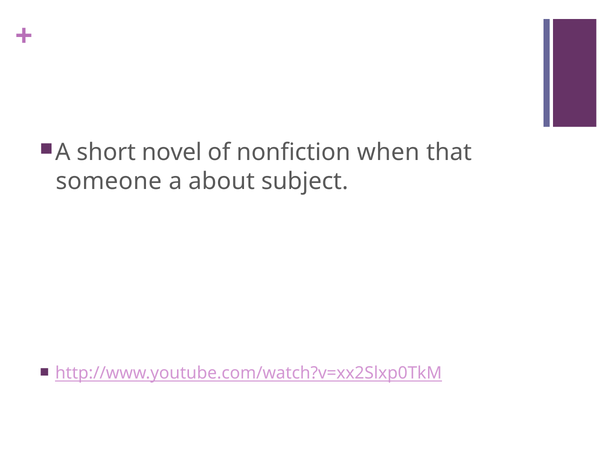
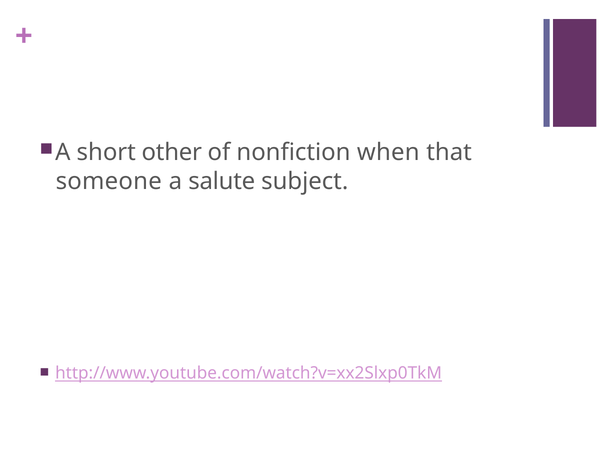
novel: novel -> other
about: about -> salute
